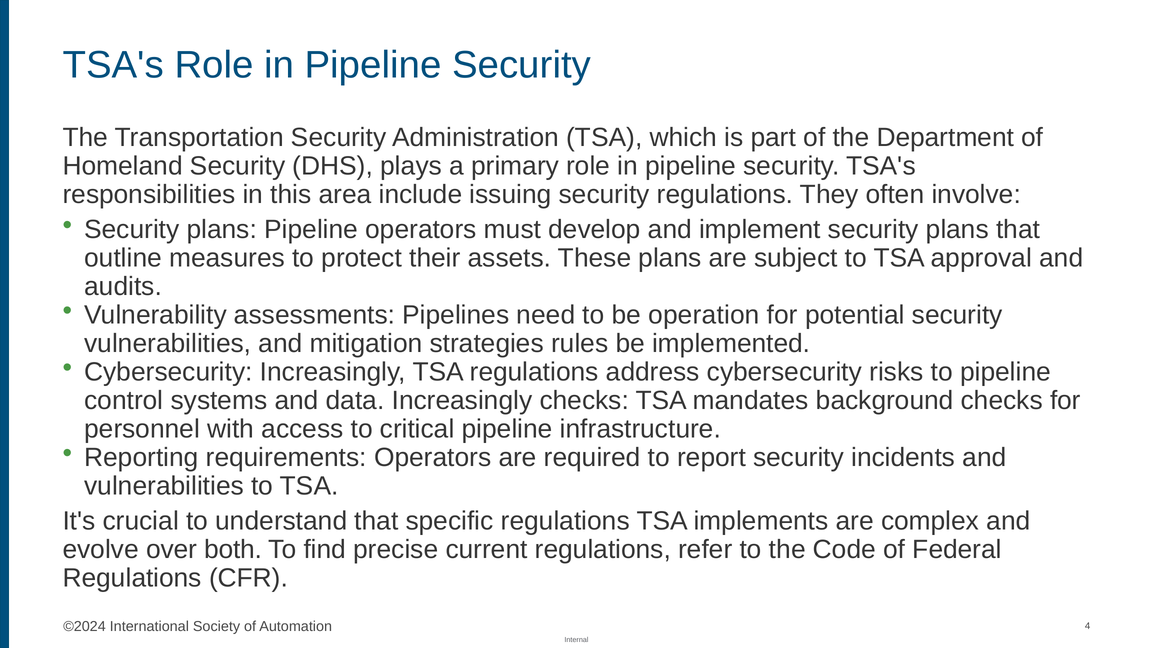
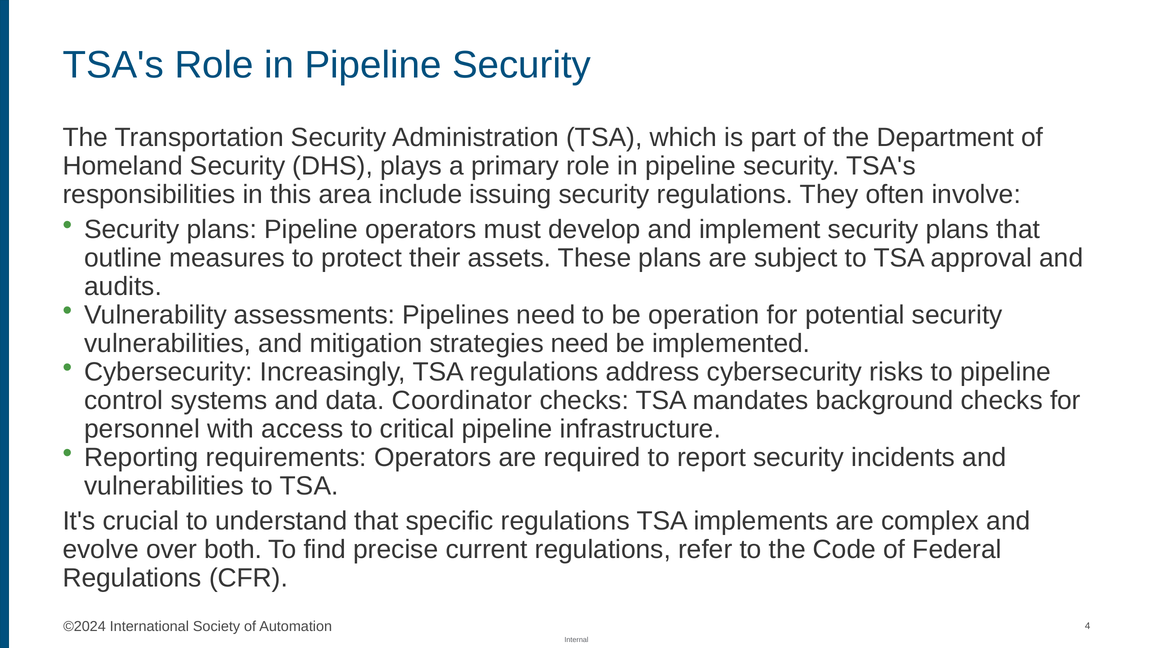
strategies rules: rules -> need
data Increasingly: Increasingly -> Coordinator
